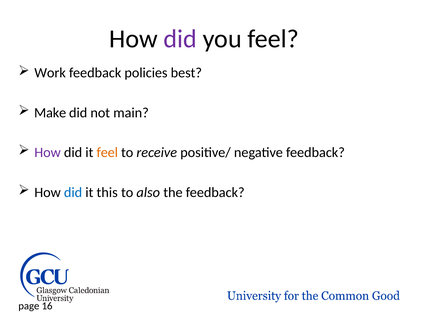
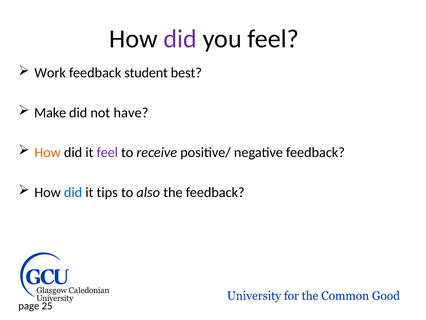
policies: policies -> student
main: main -> have
How at (48, 152) colour: purple -> orange
feel at (107, 152) colour: orange -> purple
this: this -> tips
16: 16 -> 25
